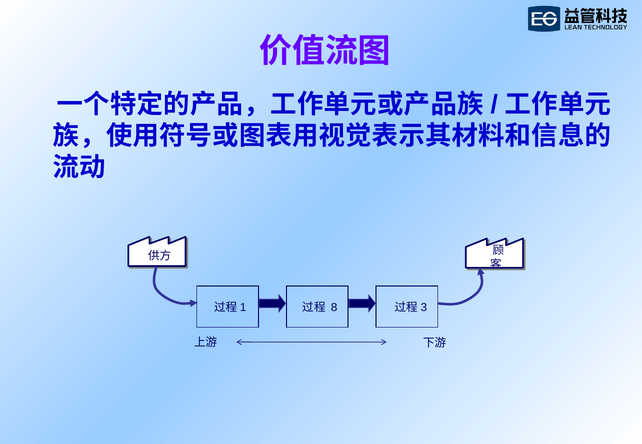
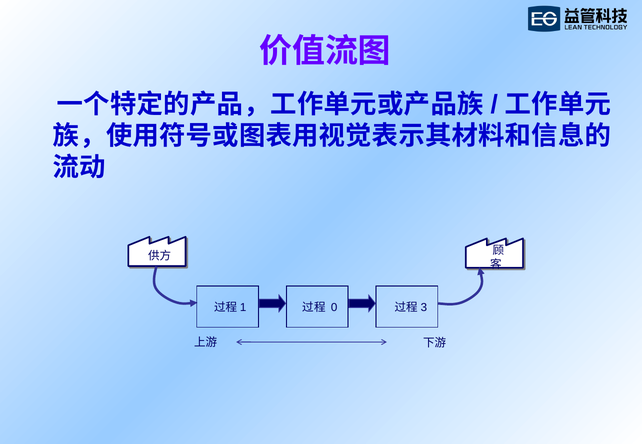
8: 8 -> 0
